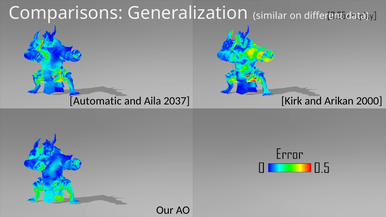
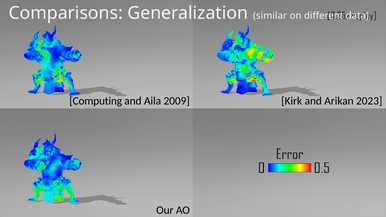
Automatic: Automatic -> Computing
2037: 2037 -> 2009
2000: 2000 -> 2023
